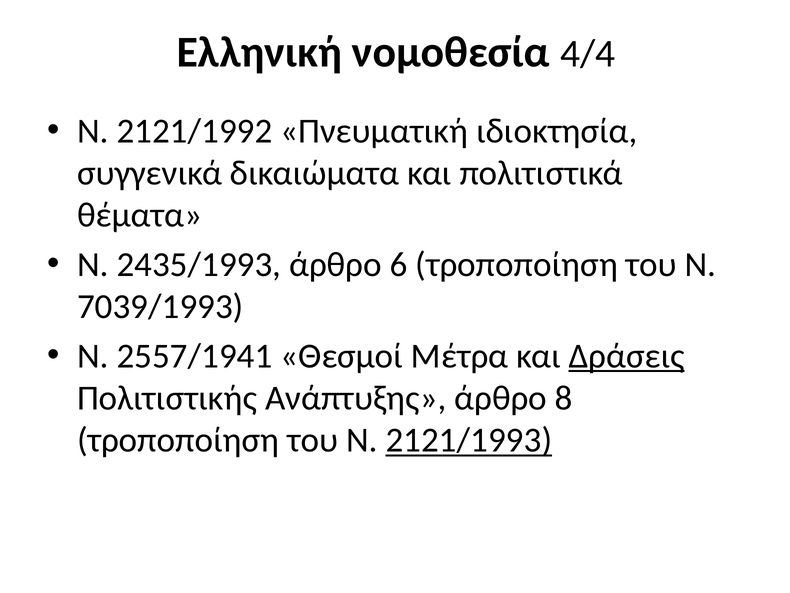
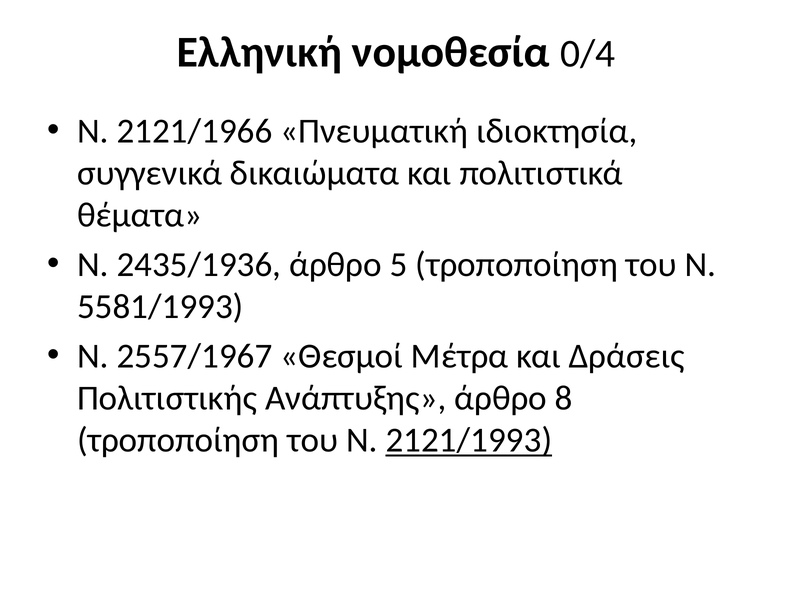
4/4: 4/4 -> 0/4
2121/1992: 2121/1992 -> 2121/1966
2435/1993: 2435/1993 -> 2435/1936
6: 6 -> 5
7039/1993: 7039/1993 -> 5581/1993
2557/1941: 2557/1941 -> 2557/1967
Δράσεις underline: present -> none
